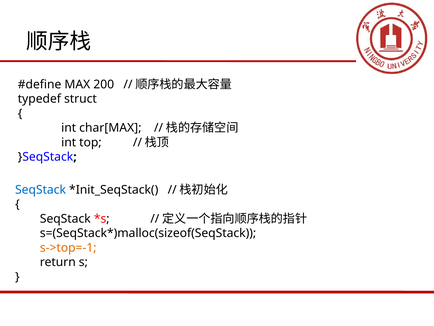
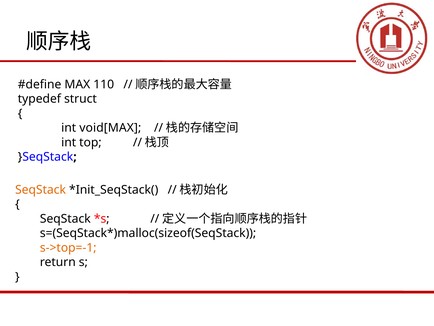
200: 200 -> 110
char[MAX: char[MAX -> void[MAX
SeqStack at (41, 189) colour: blue -> orange
